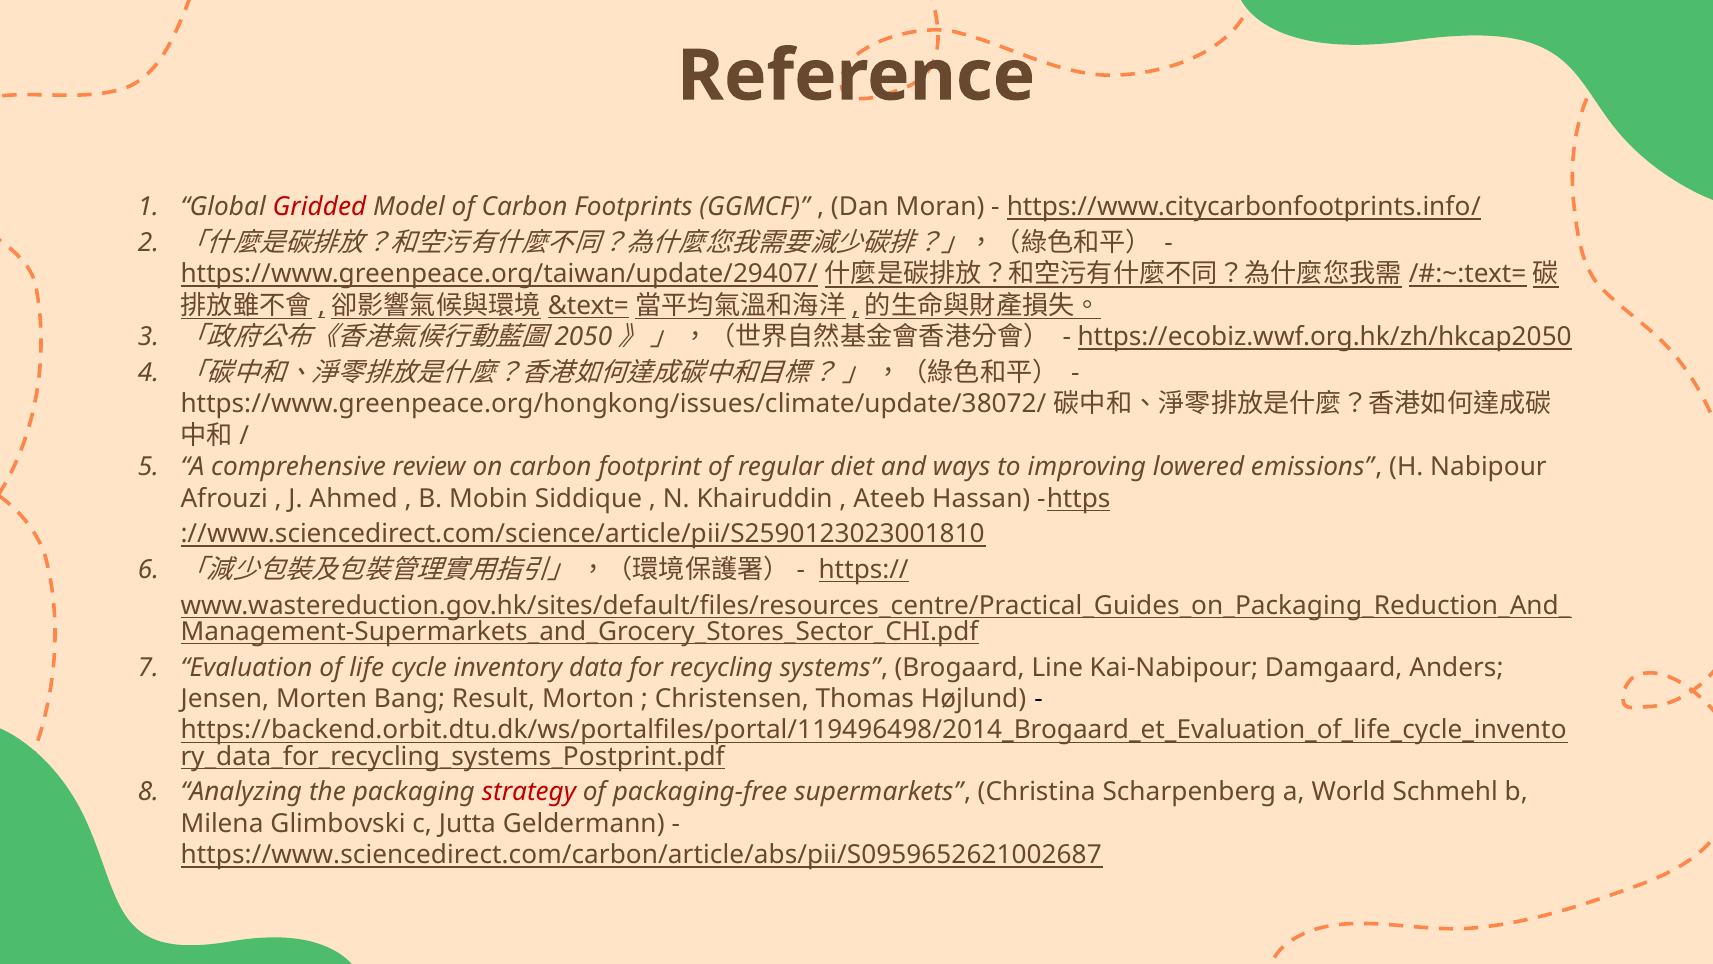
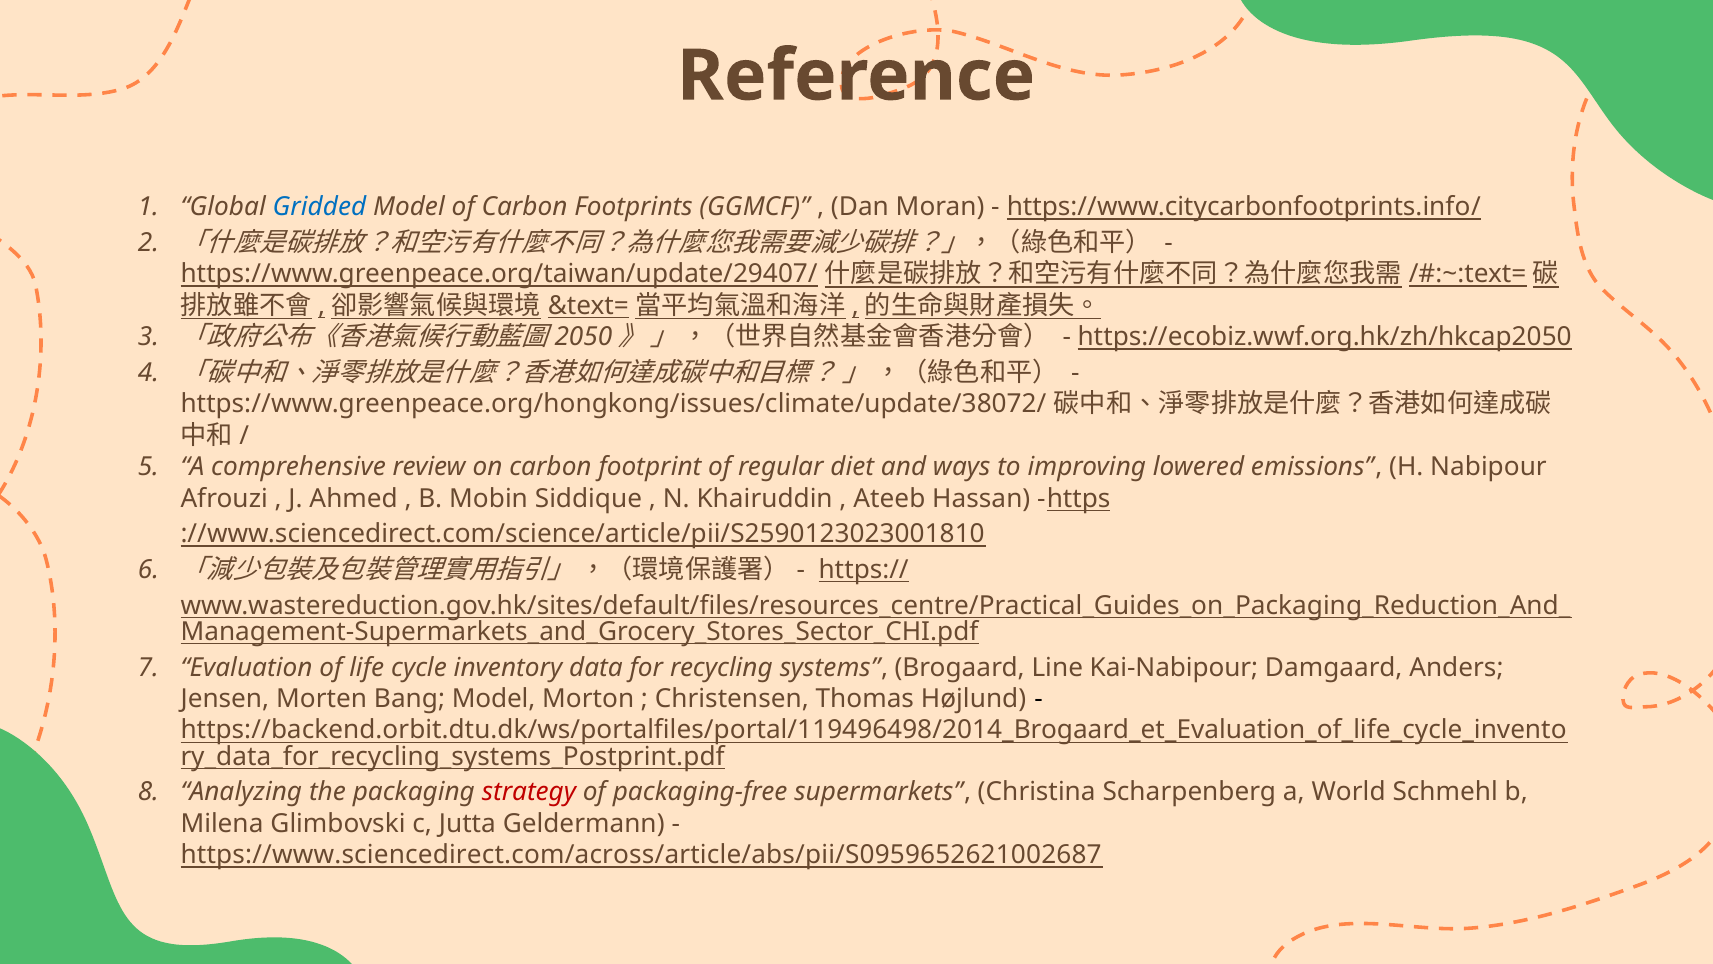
Gridded colour: red -> blue
Bang Result: Result -> Model
https://www.sciencedirect.com/carbon/article/abs/pii/S0959652621002687: https://www.sciencedirect.com/carbon/article/abs/pii/S0959652621002687 -> https://www.sciencedirect.com/across/article/abs/pii/S0959652621002687
